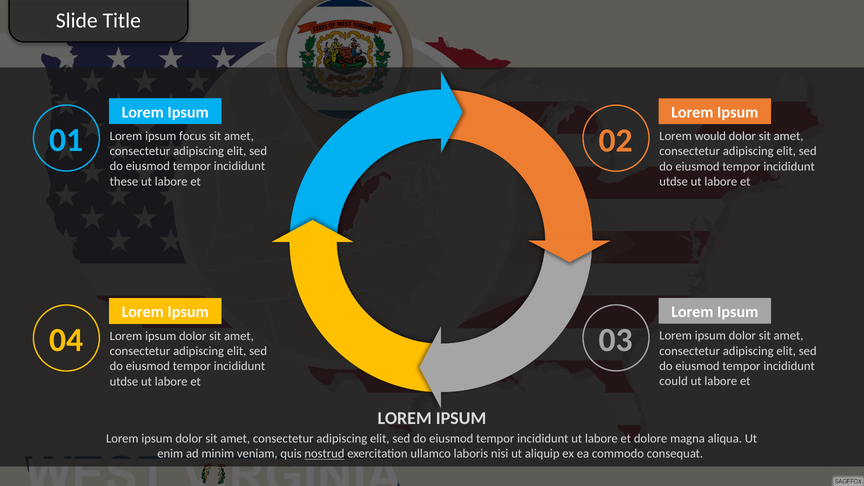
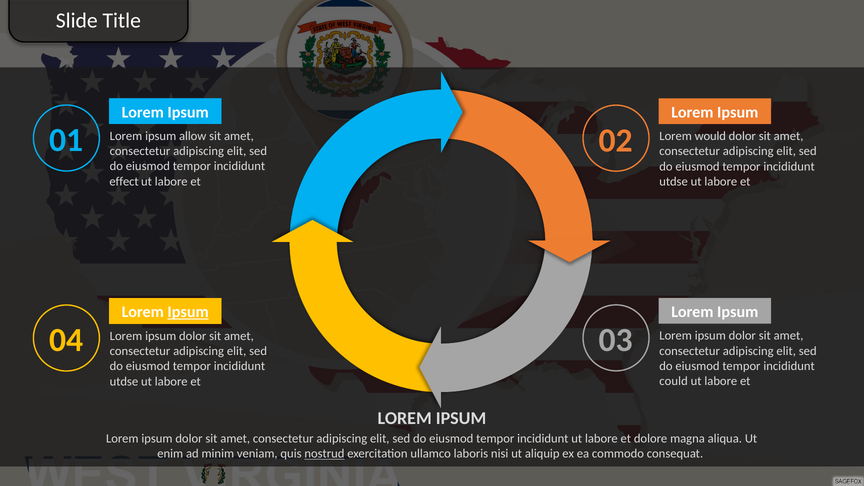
focus: focus -> allow
these: these -> effect
Ipsum at (188, 312) underline: none -> present
